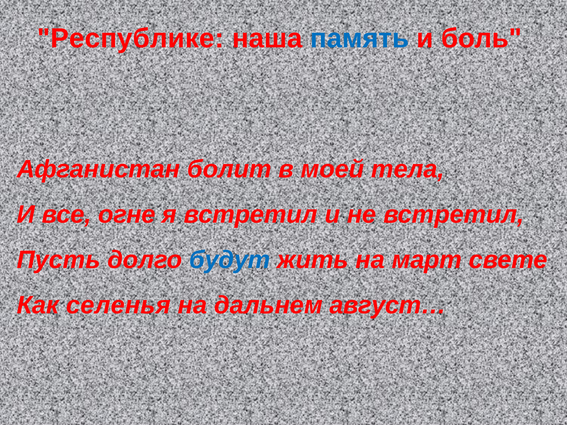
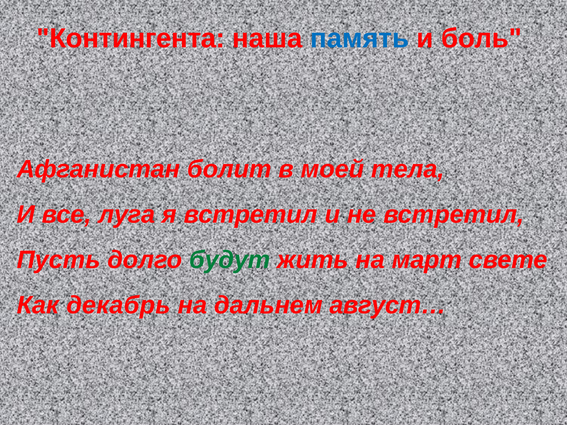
Республике: Республике -> Контингента
огне: огне -> луга
будут colour: blue -> green
селенья: селенья -> декабрь
